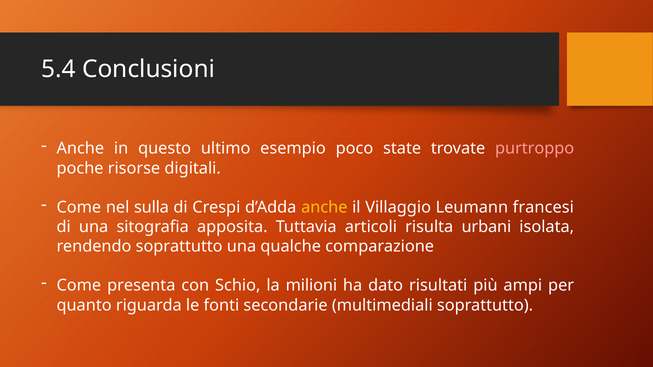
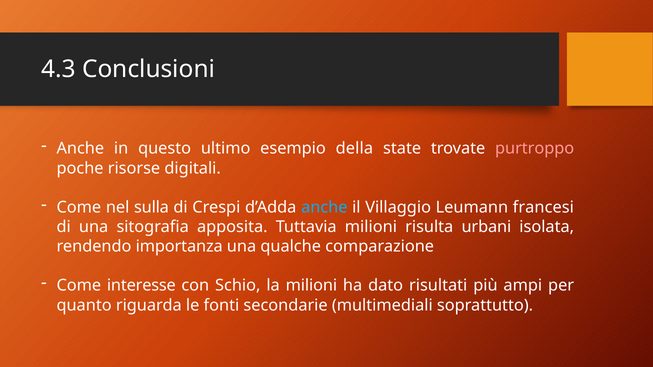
5.4: 5.4 -> 4.3
poco: poco -> della
anche at (324, 207) colour: yellow -> light blue
Tuttavia articoli: articoli -> milioni
rendendo soprattutto: soprattutto -> importanza
presenta: presenta -> interesse
